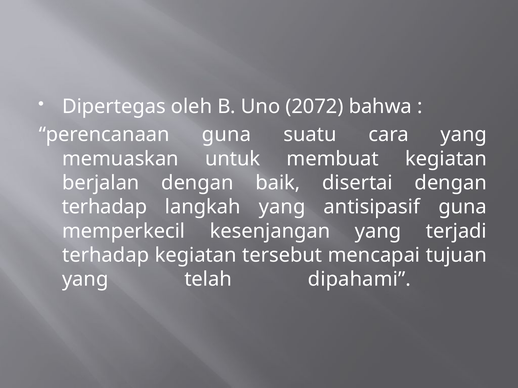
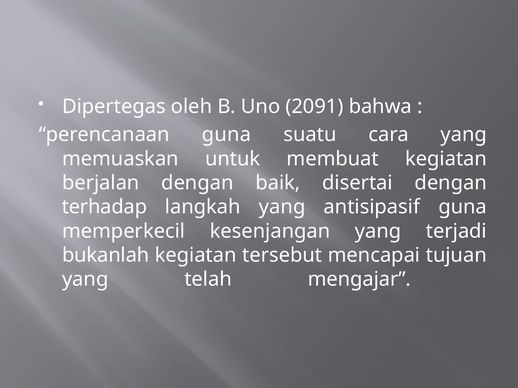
2072: 2072 -> 2091
terhadap at (106, 255): terhadap -> bukanlah
dipahami: dipahami -> mengajar
